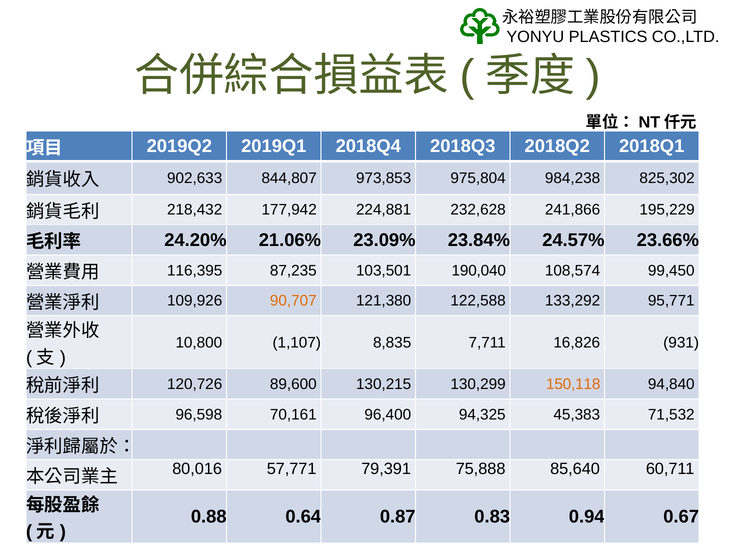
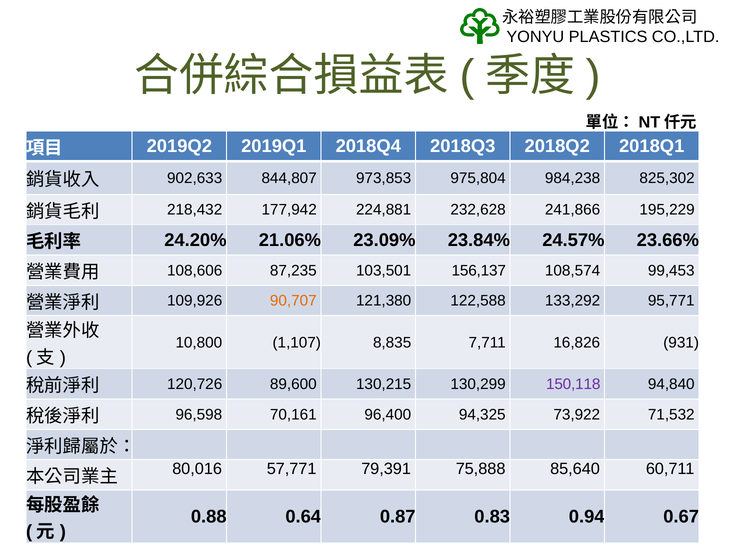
116,395: 116,395 -> 108,606
190,040: 190,040 -> 156,137
99,450: 99,450 -> 99,453
150,118 colour: orange -> purple
45,383: 45,383 -> 73,922
